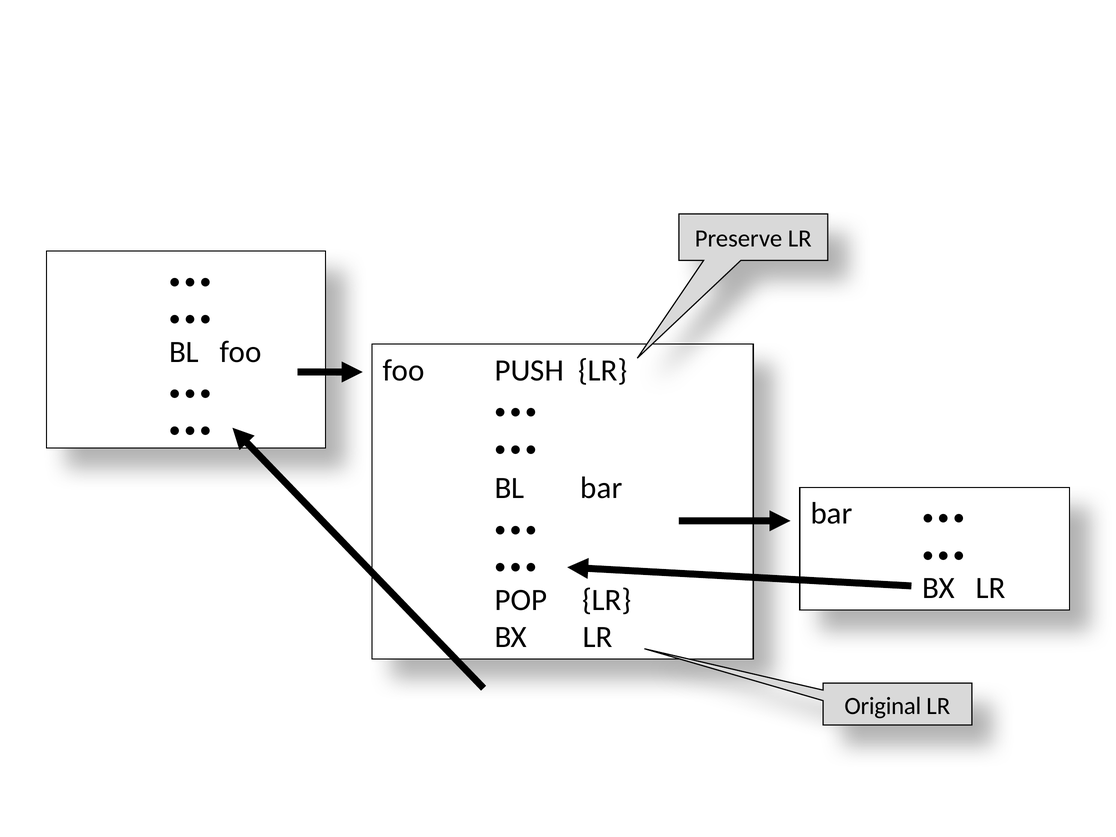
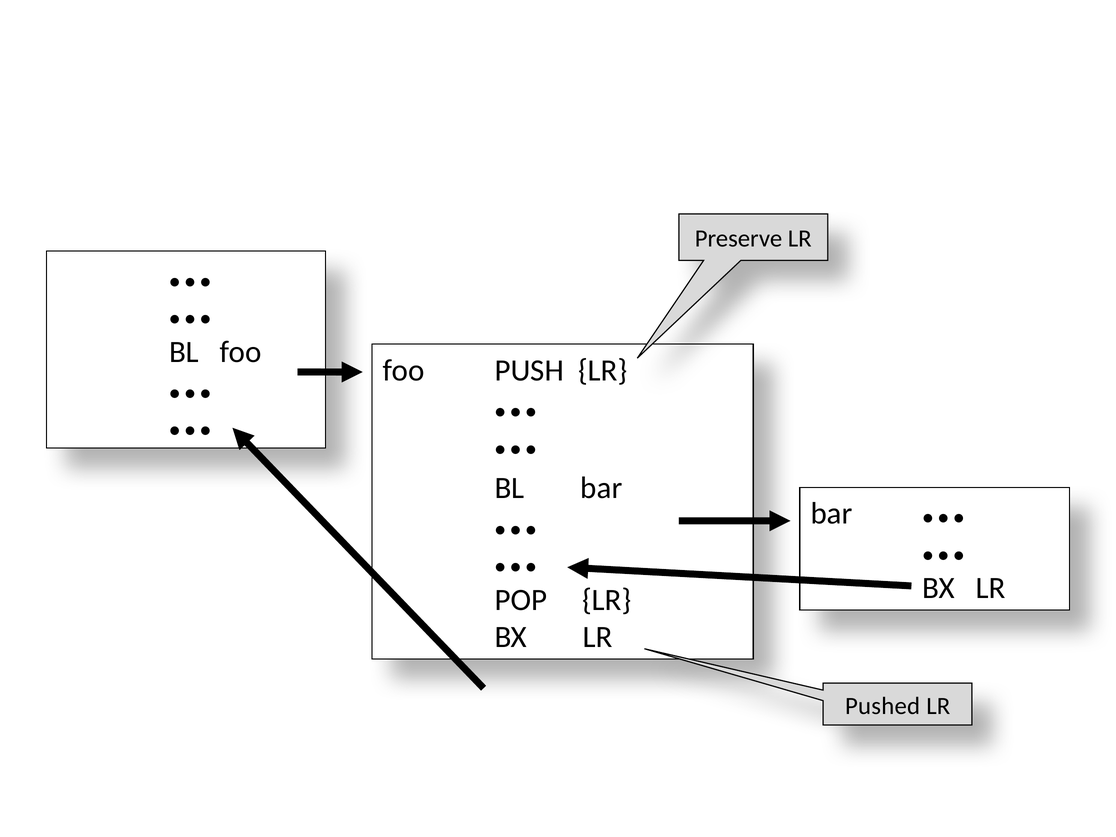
Original: Original -> Pushed
